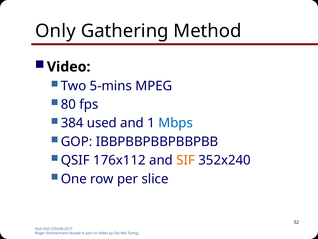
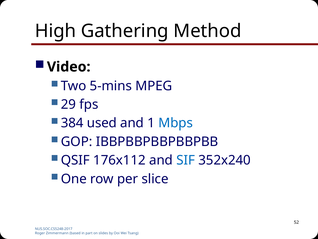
Only: Only -> High
80: 80 -> 29
SIF colour: orange -> blue
